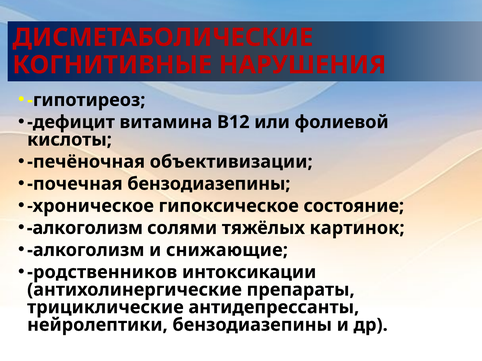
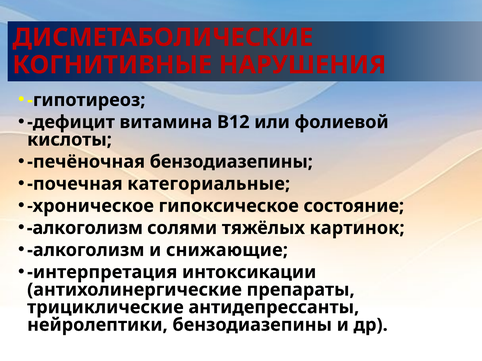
печёночная объективизации: объективизации -> бензодиазепины
почечная бензодиазепины: бензодиазепины -> категориальные
родственников: родственников -> интерпретация
